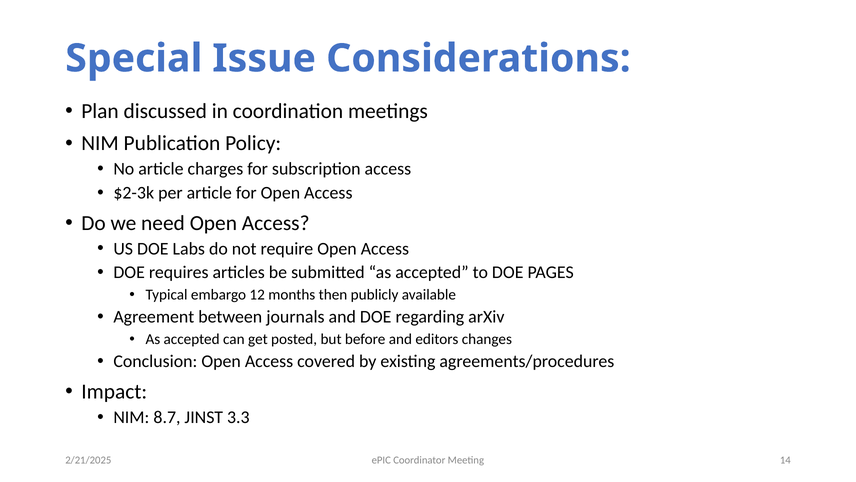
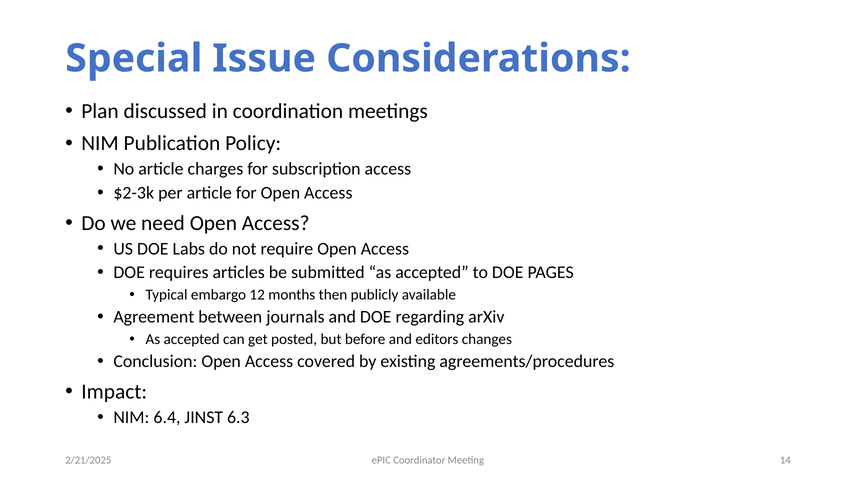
8.7: 8.7 -> 6.4
3.3: 3.3 -> 6.3
